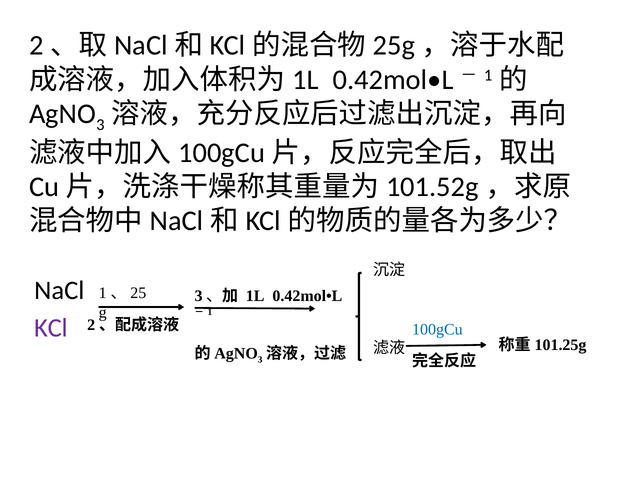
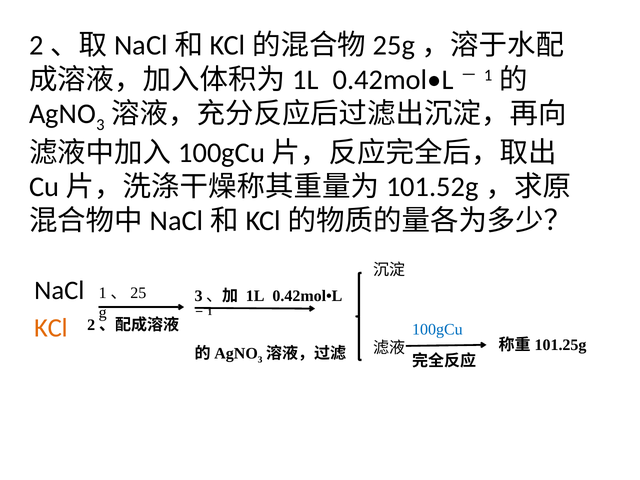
KCl colour: purple -> orange
